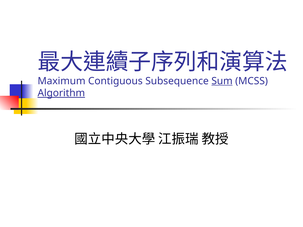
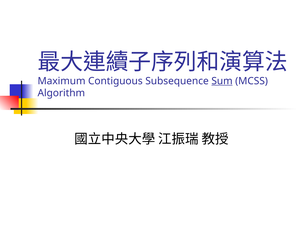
Algorithm underline: present -> none
